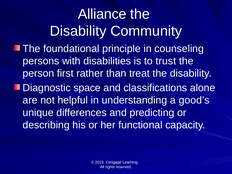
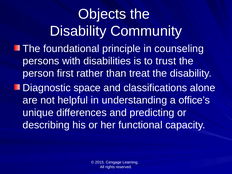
Alliance: Alliance -> Objects
good’s: good’s -> office’s
